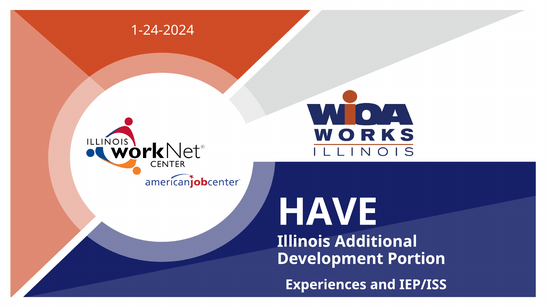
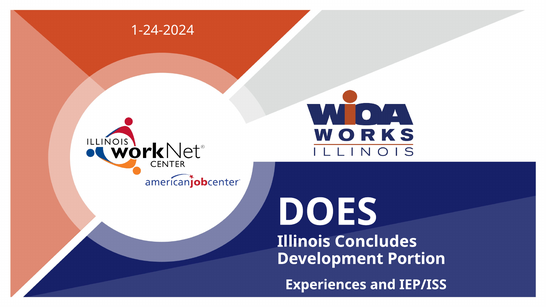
HAVE: HAVE -> DOES
Additional: Additional -> Concludes
